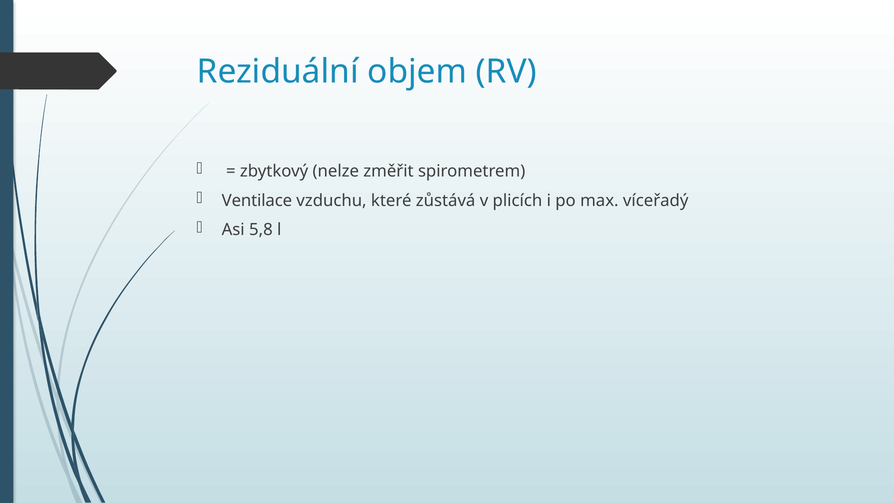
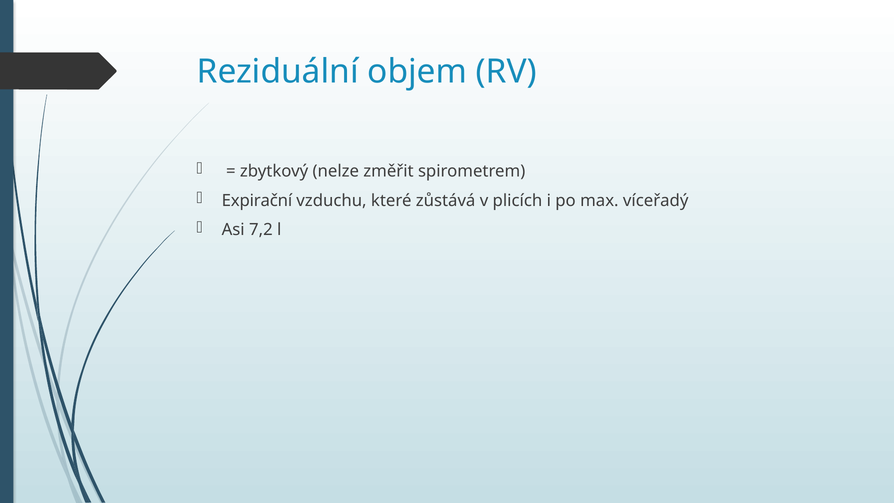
Ventilace: Ventilace -> Expirační
5,8: 5,8 -> 7,2
